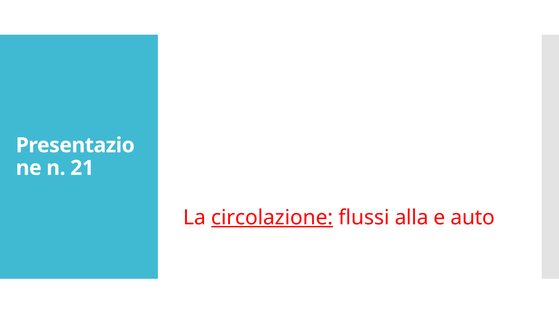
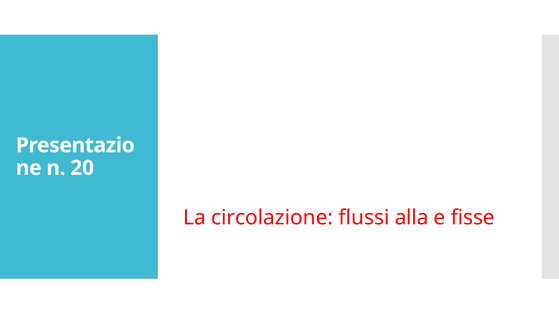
21: 21 -> 20
circolazione underline: present -> none
auto: auto -> fisse
